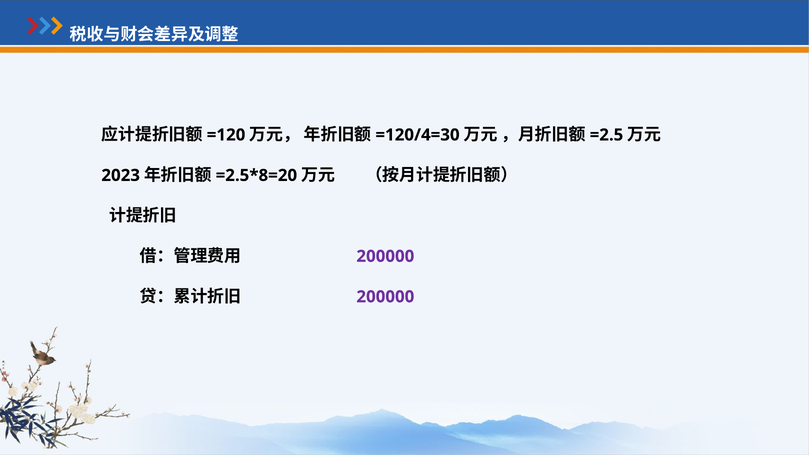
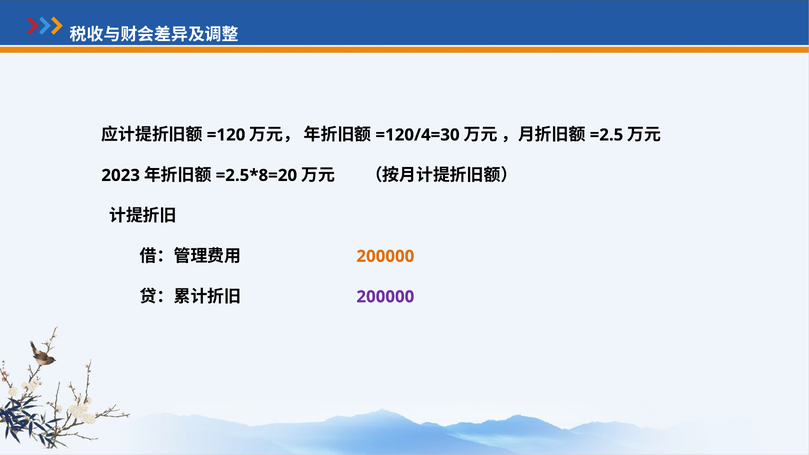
200000 at (385, 256) colour: purple -> orange
